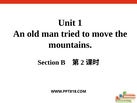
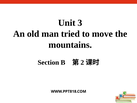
1: 1 -> 3
